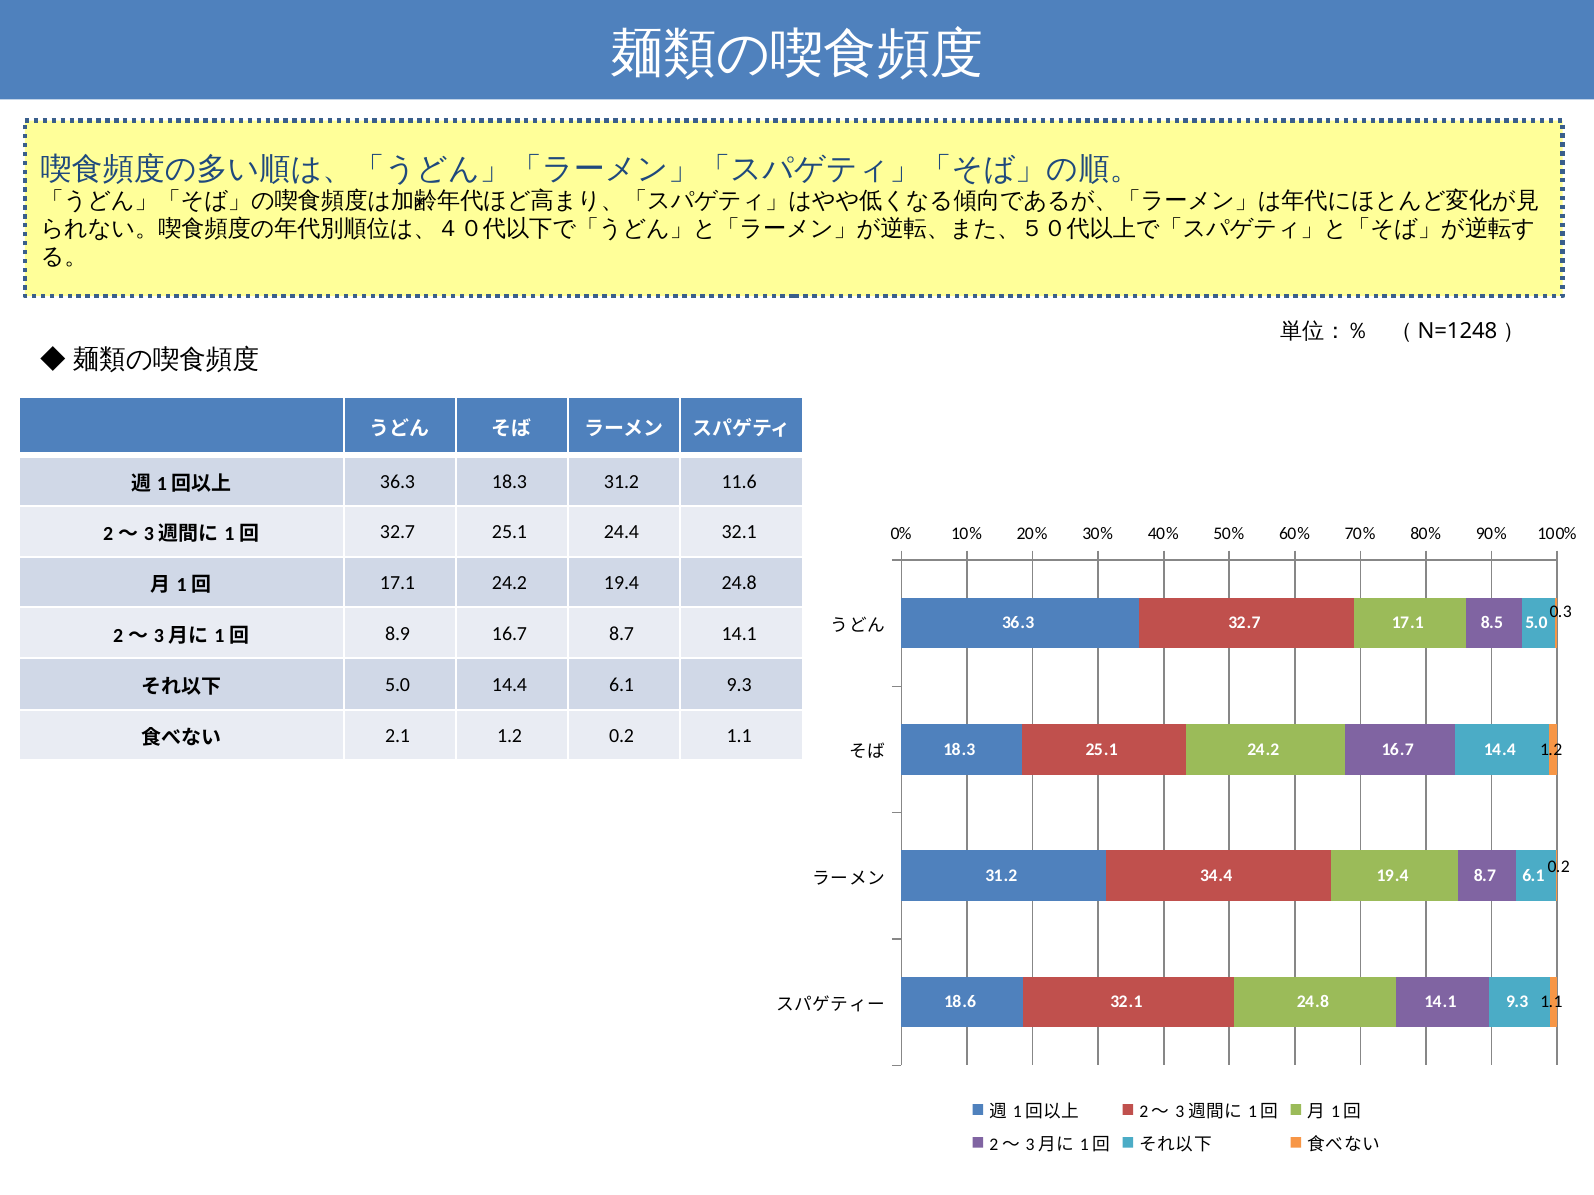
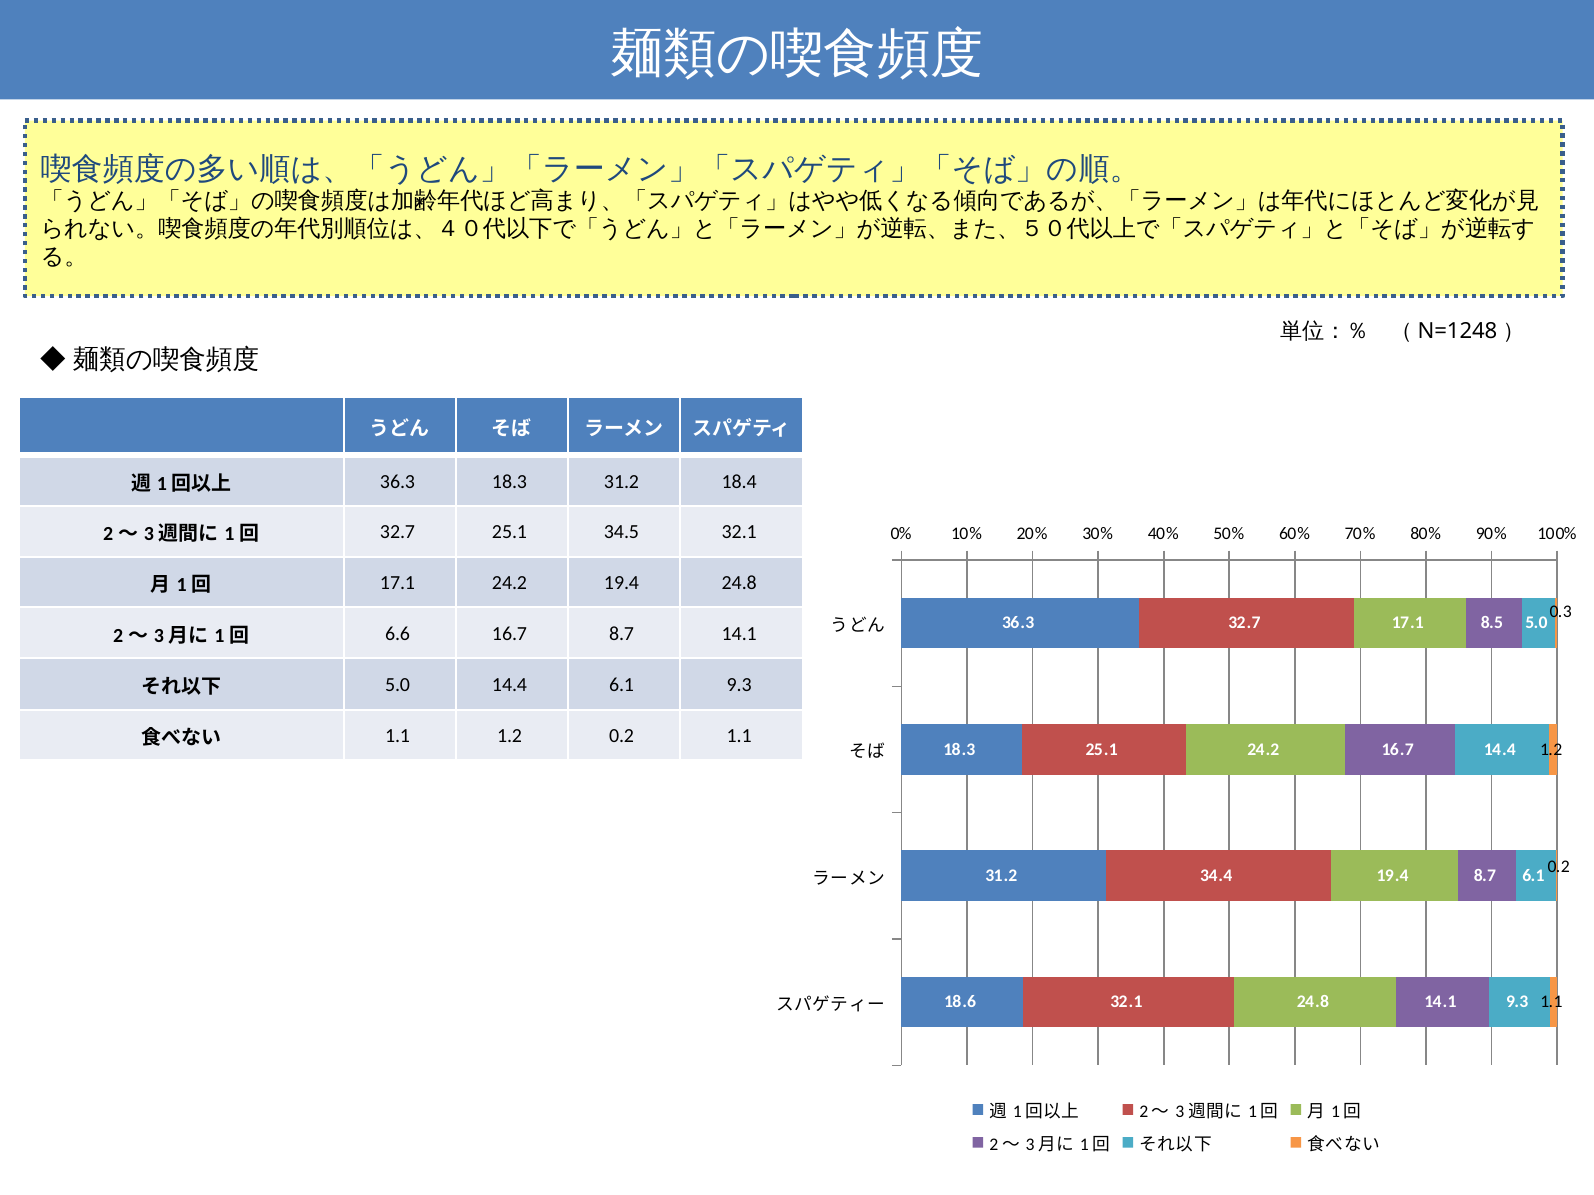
11.6: 11.6 -> 18.4
24.4: 24.4 -> 34.5
8.9: 8.9 -> 6.6
2.1 at (398, 737): 2.1 -> 1.1
